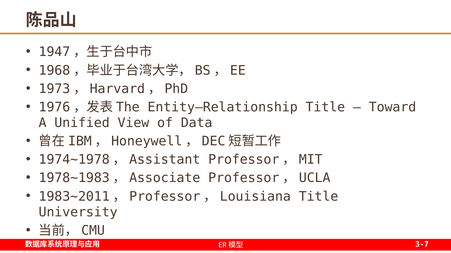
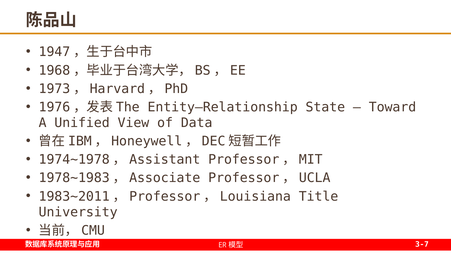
Entity–Relationship Title: Title -> State
